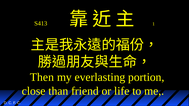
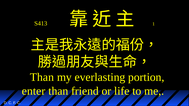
Then at (42, 77): Then -> Than
close: close -> enter
